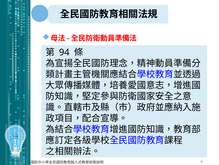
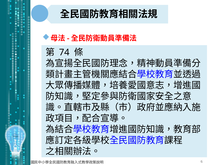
94: 94 -> 74
